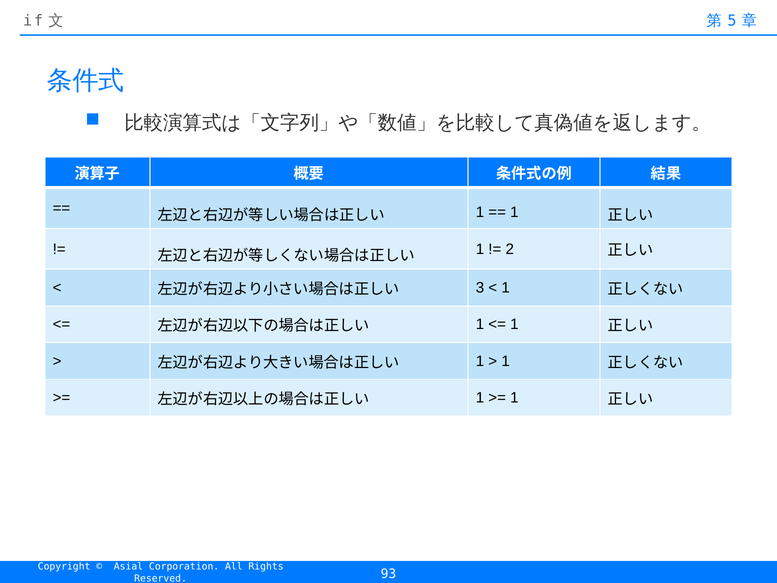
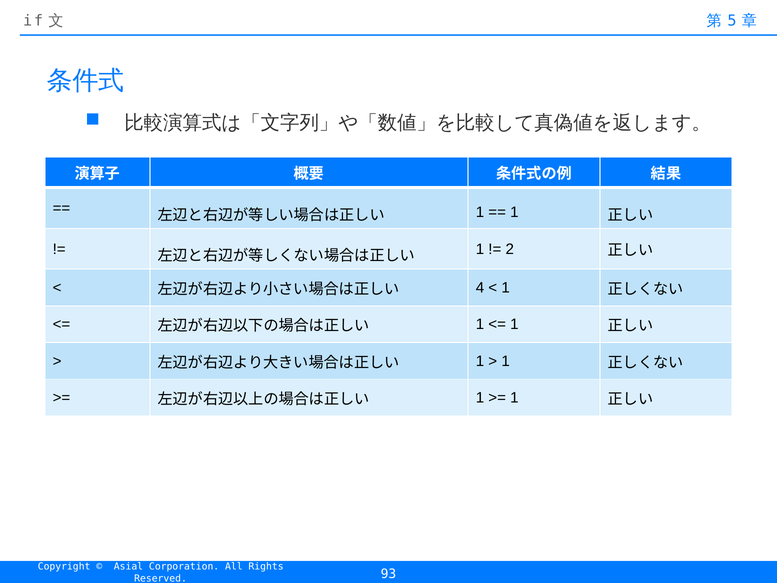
3: 3 -> 4
